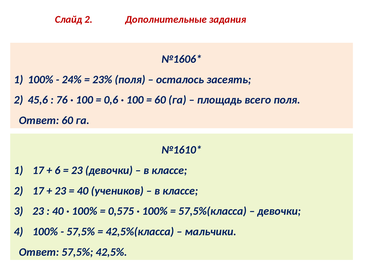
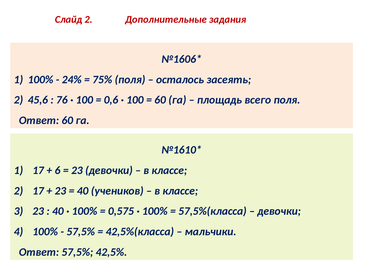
23%: 23% -> 75%
